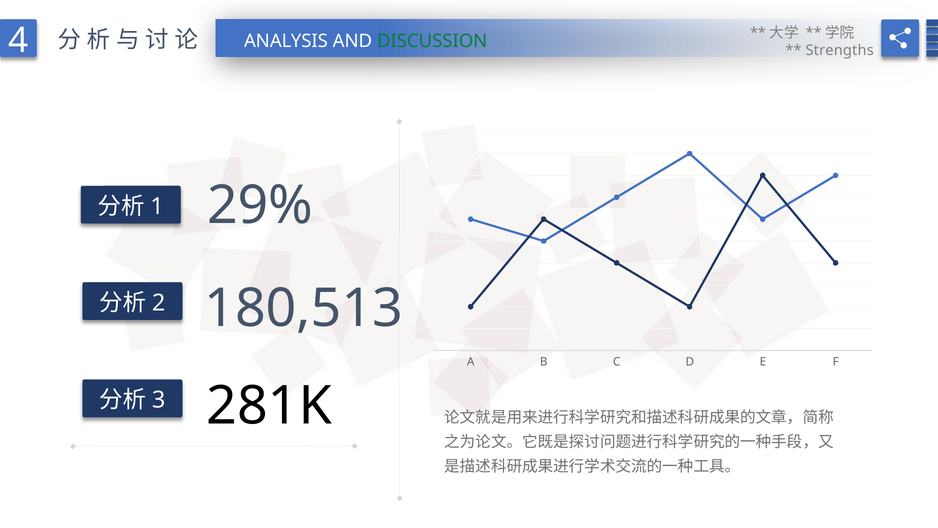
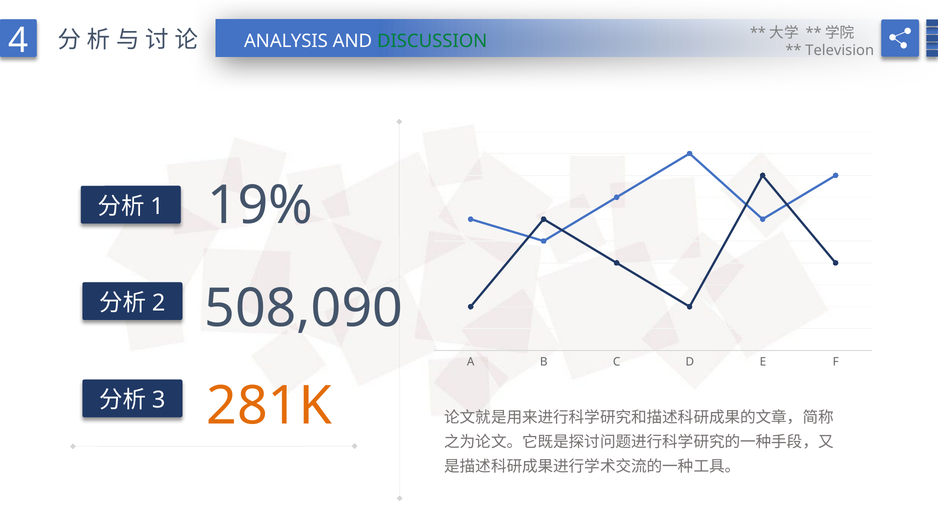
Strengths: Strengths -> Television
29%: 29% -> 19%
180,513: 180,513 -> 508,090
281K colour: black -> orange
